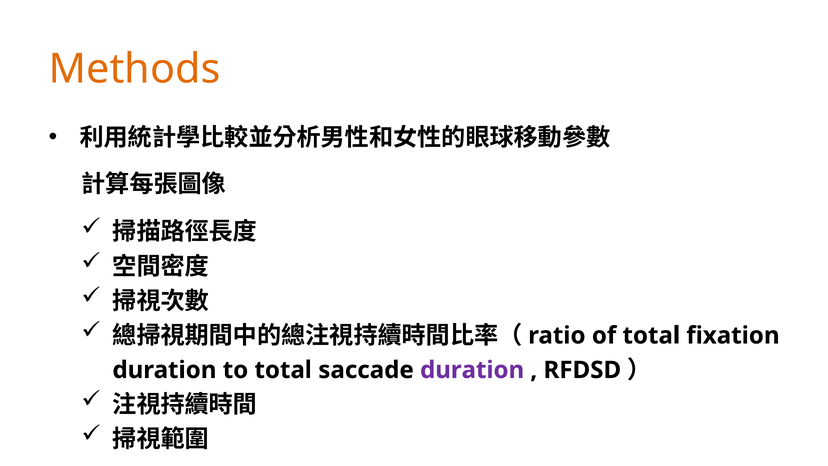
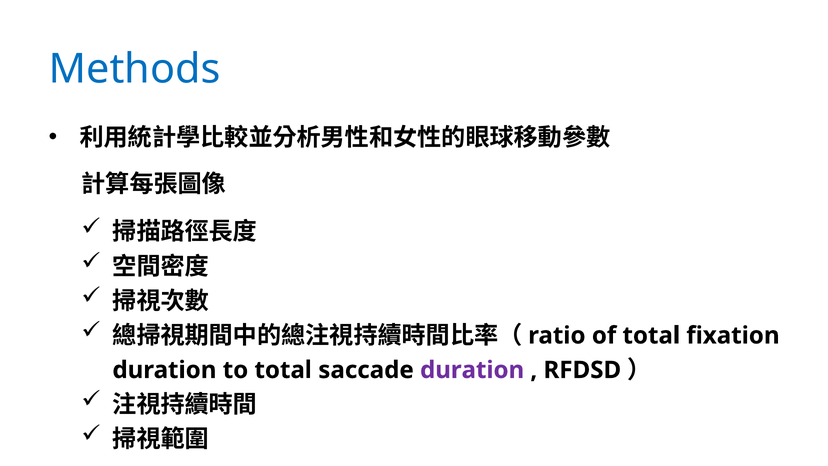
Methods colour: orange -> blue
